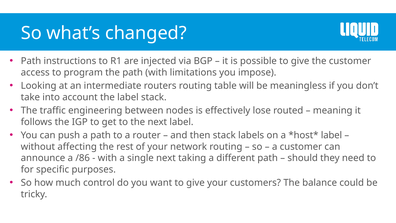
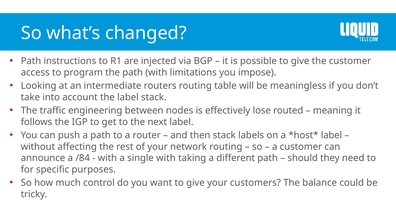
/86: /86 -> /84
single next: next -> with
